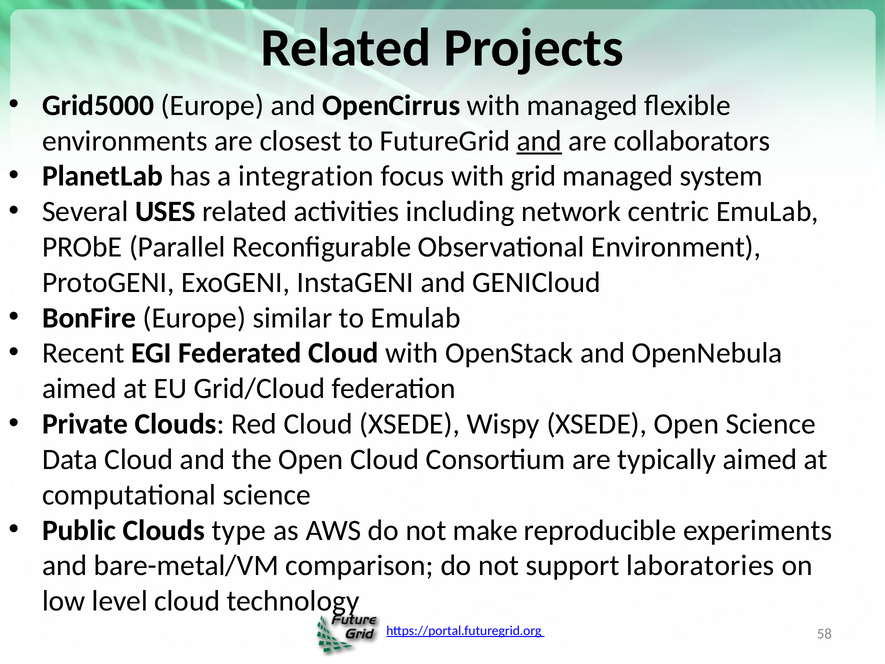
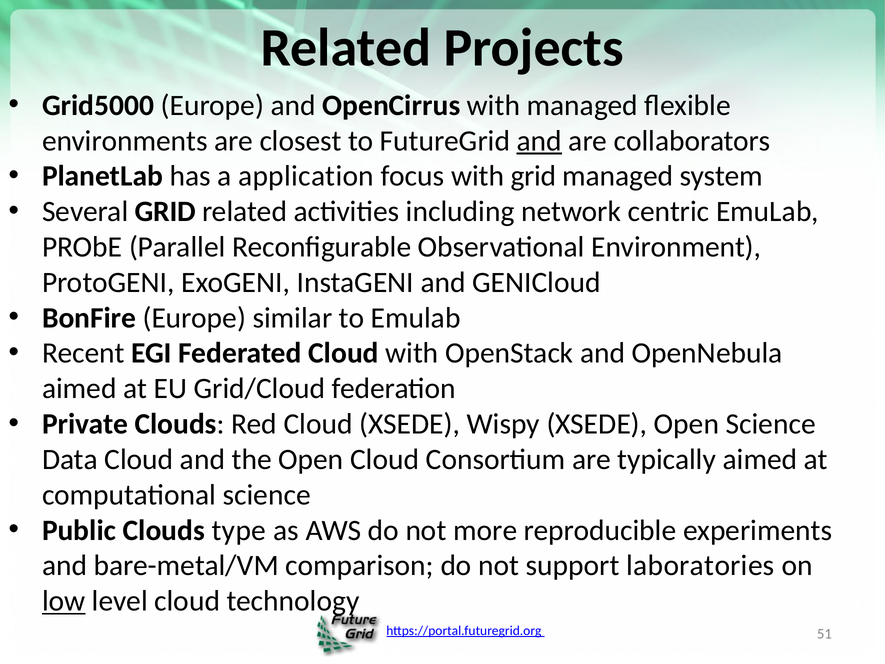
integration: integration -> application
Several USES: USES -> GRID
make: make -> more
low underline: none -> present
58: 58 -> 51
